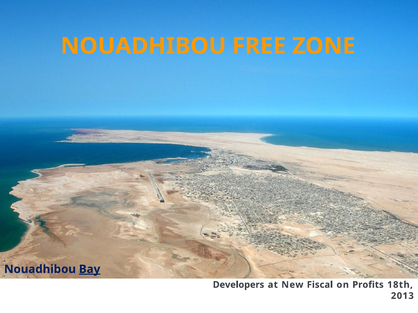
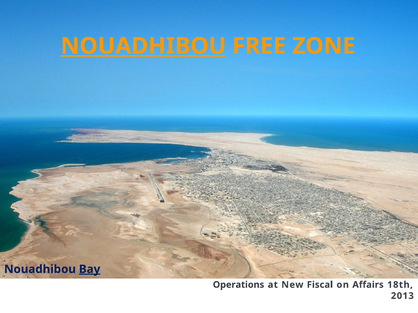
NOUADHIBOU at (143, 46) underline: none -> present
Developers: Developers -> Operations
Profits: Profits -> Affairs
